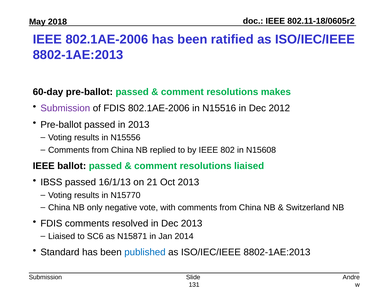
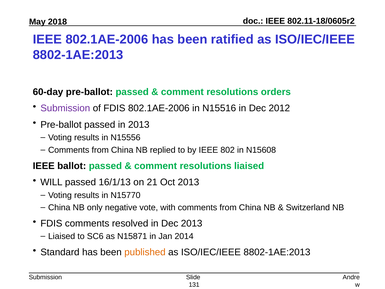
makes: makes -> orders
IBSS: IBSS -> WILL
published colour: blue -> orange
